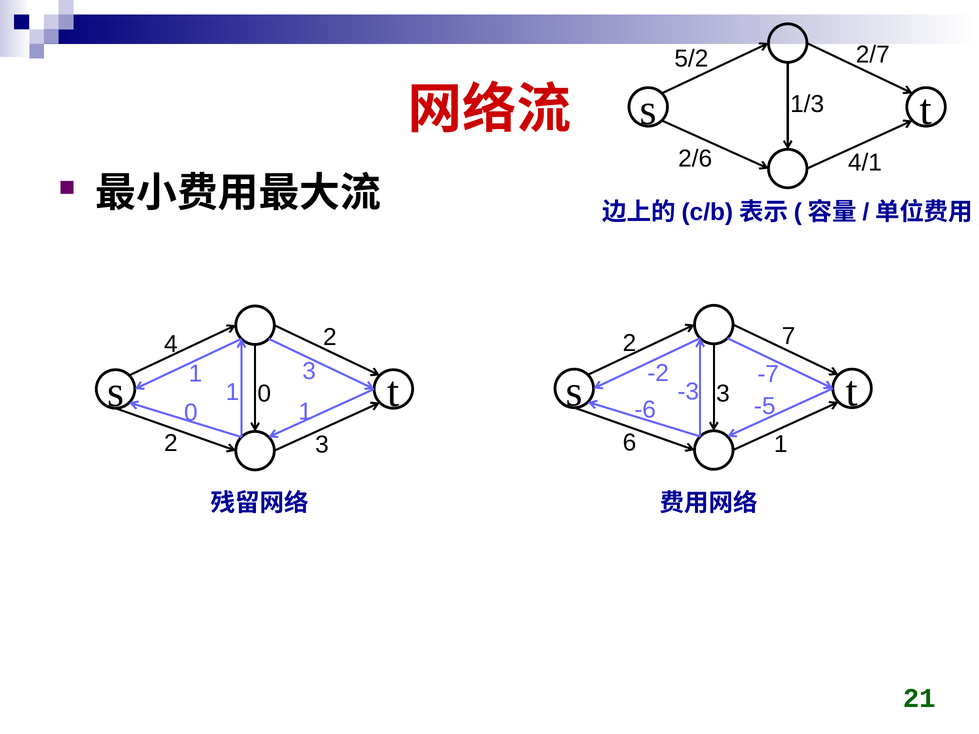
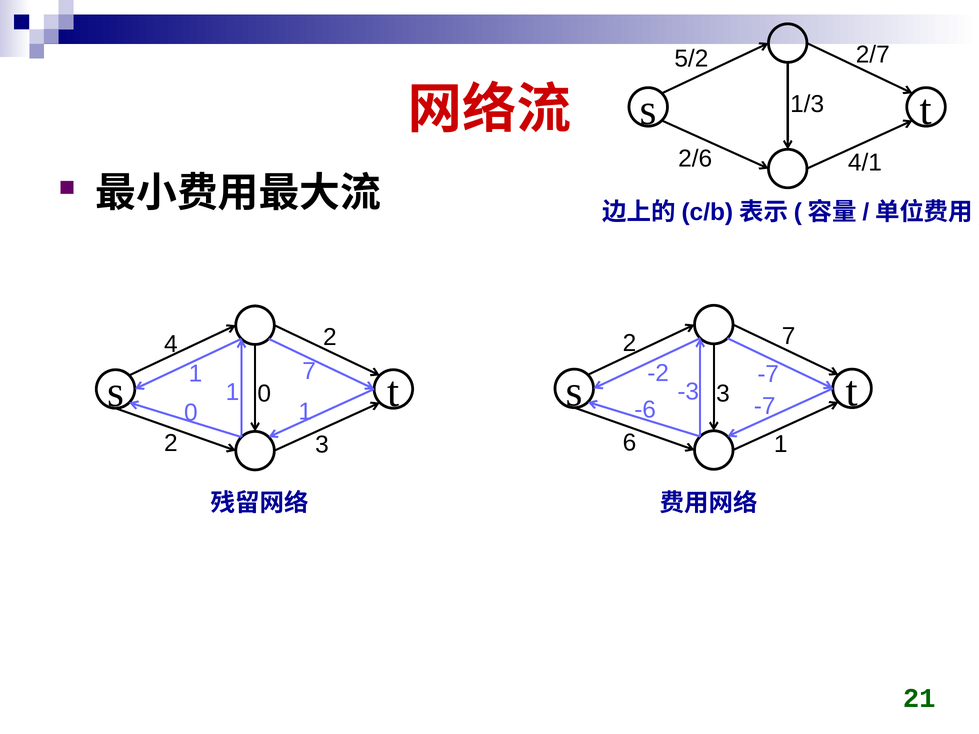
1 3: 3 -> 7
-5 at (765, 406): -5 -> -7
